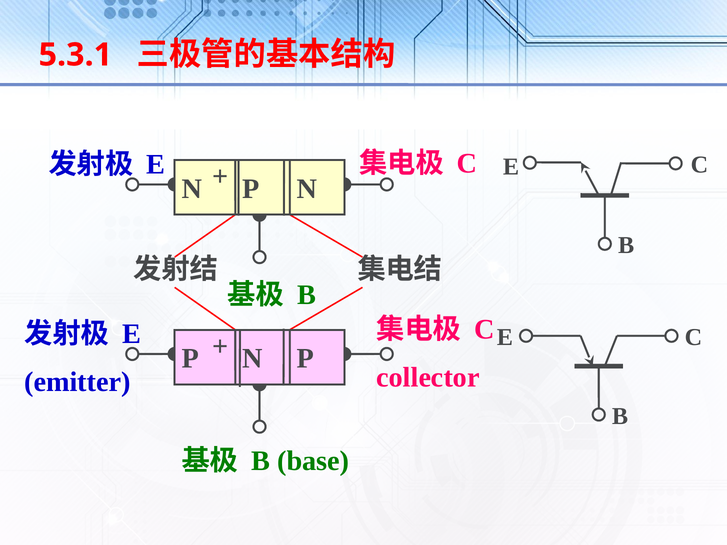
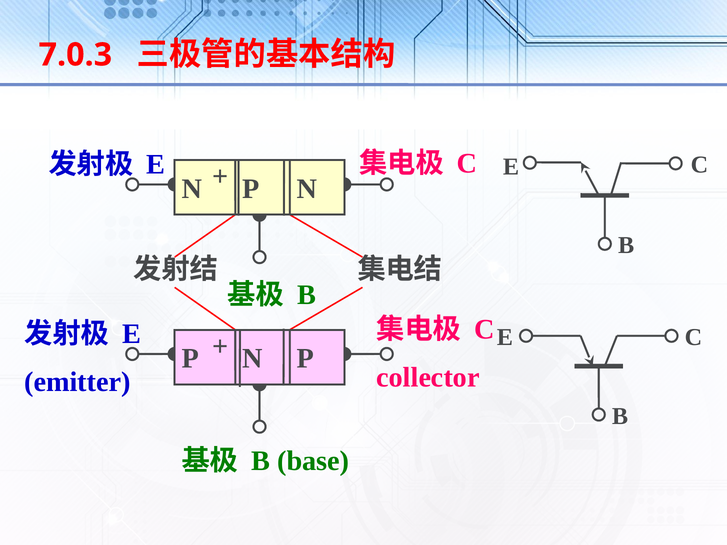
5.3.1: 5.3.1 -> 7.0.3
